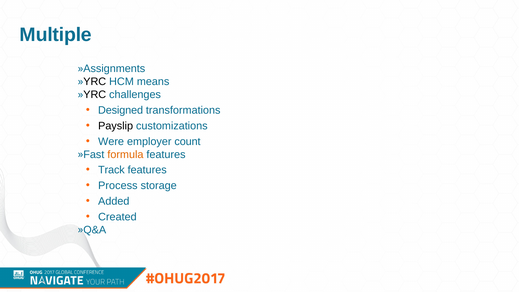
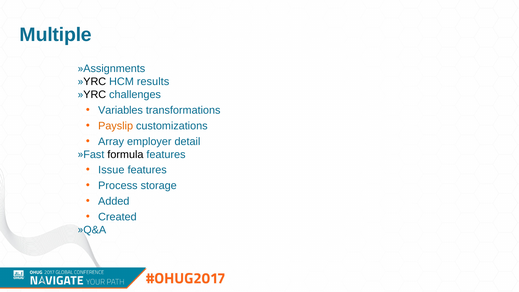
means: means -> results
Designed: Designed -> Variables
Payslip colour: black -> orange
Were: Were -> Array
count: count -> detail
formula colour: orange -> black
Track: Track -> Issue
